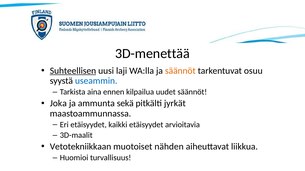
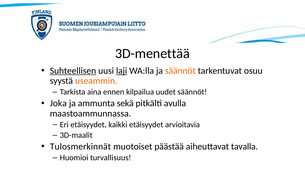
laji underline: none -> present
useammin colour: blue -> orange
jyrkät: jyrkät -> avulla
Vetotekniikkaan: Vetotekniikkaan -> Tulosmerkinnät
nähden: nähden -> päästää
liikkua: liikkua -> tavalla
